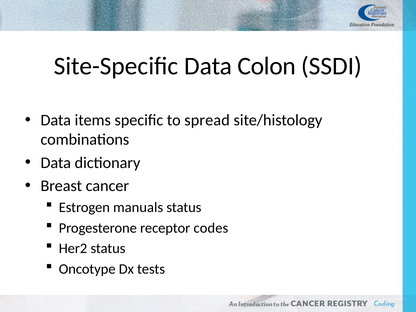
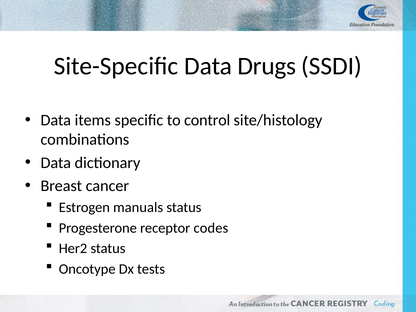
Colon: Colon -> Drugs
spread: spread -> control
